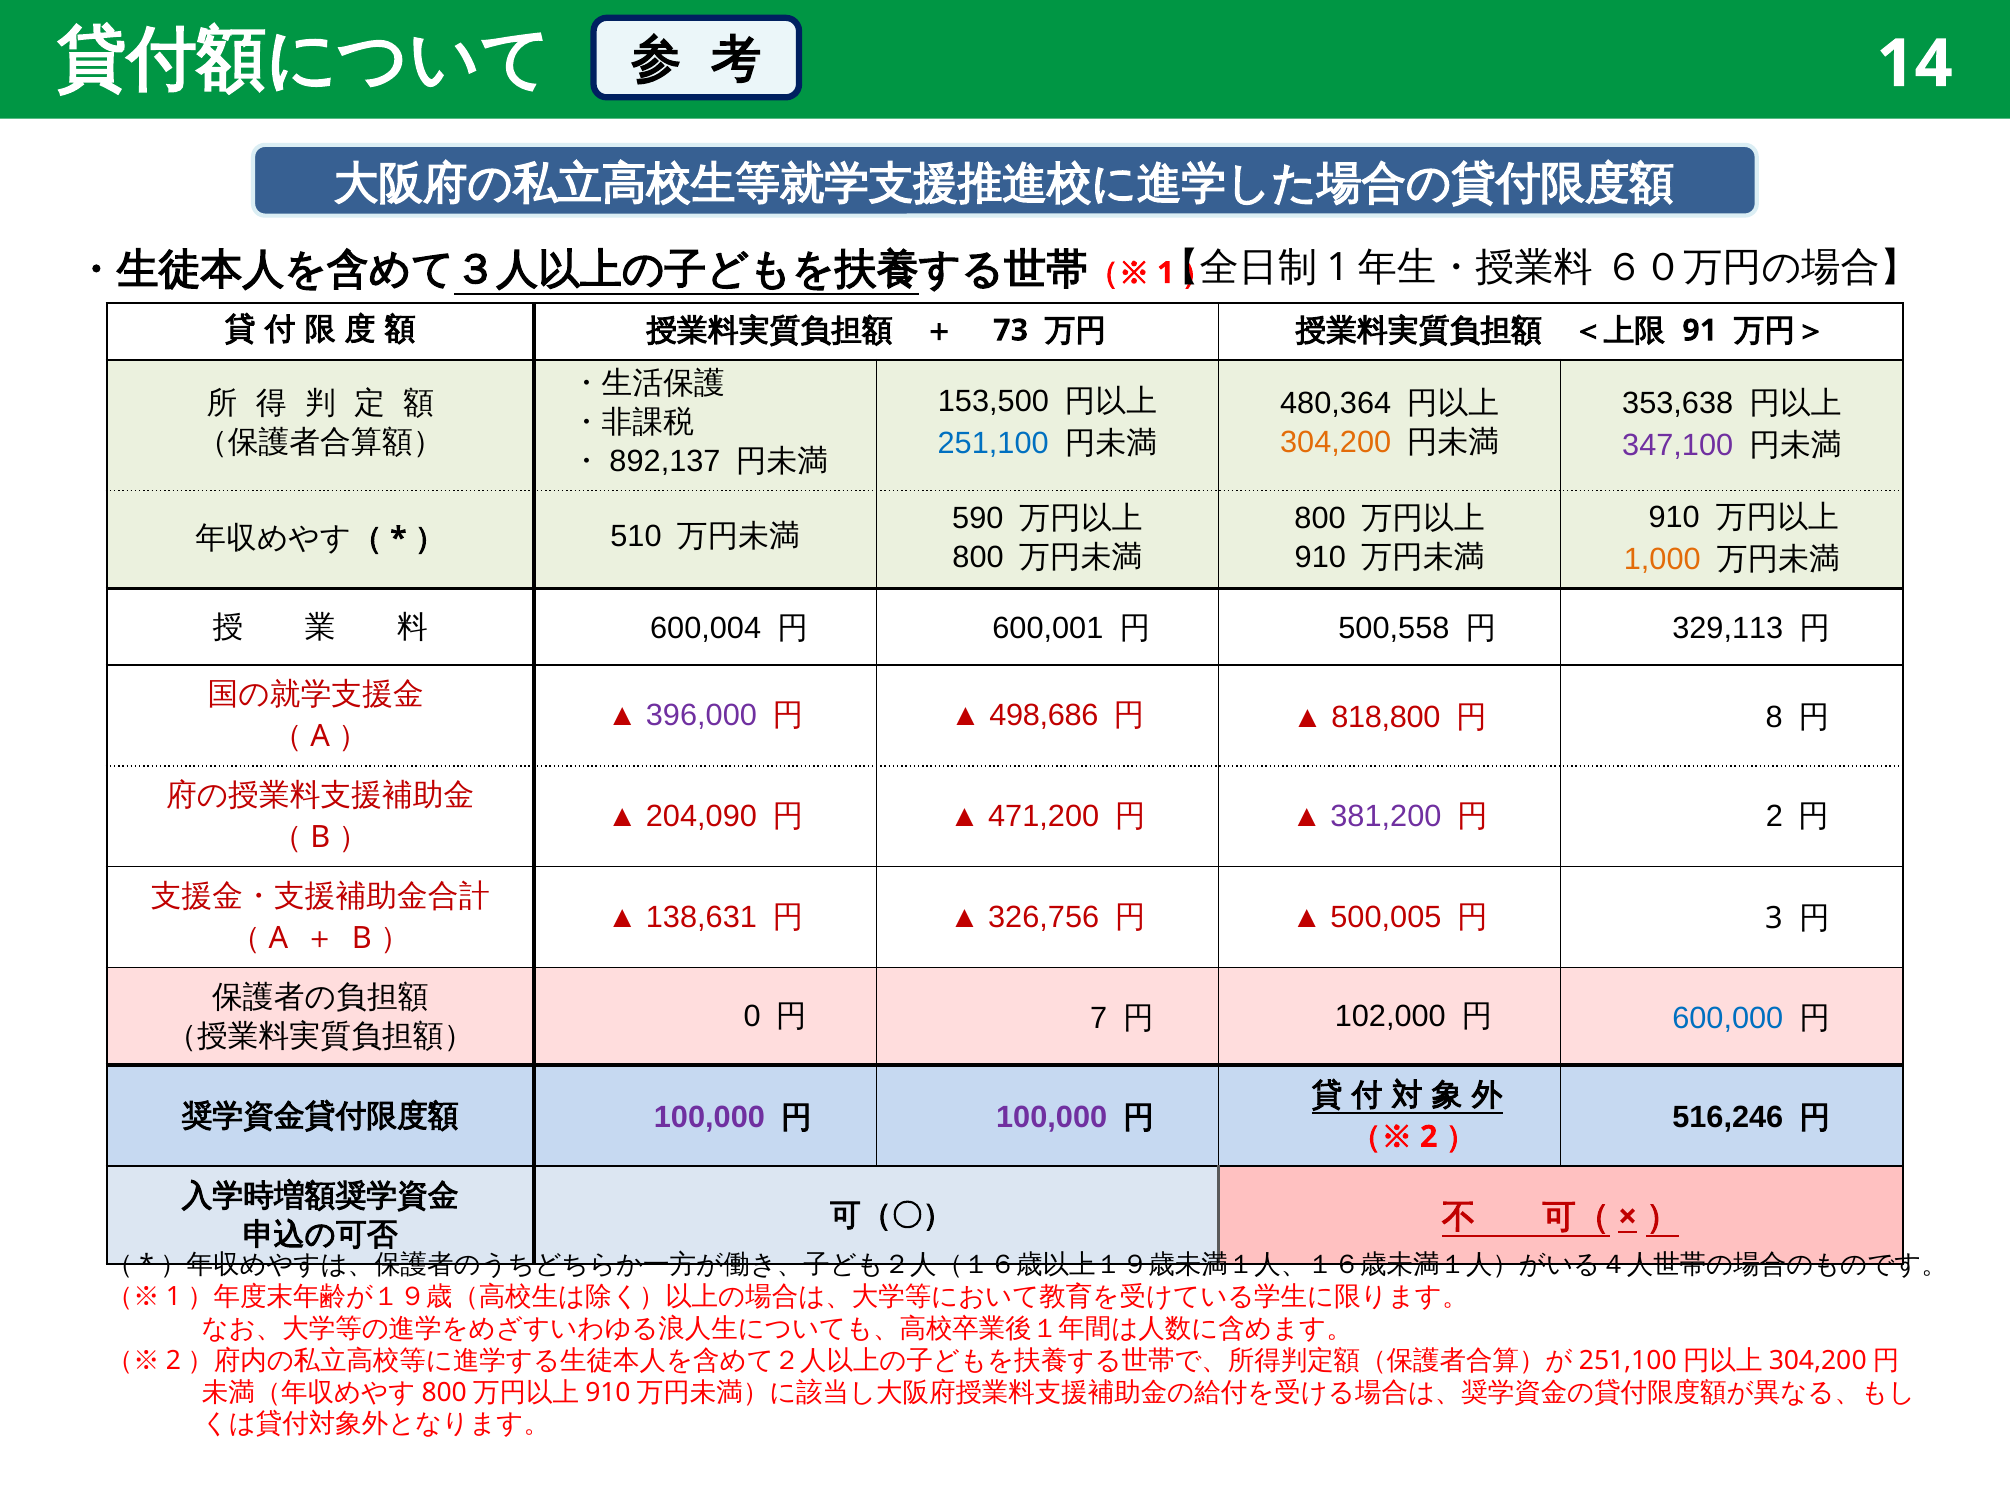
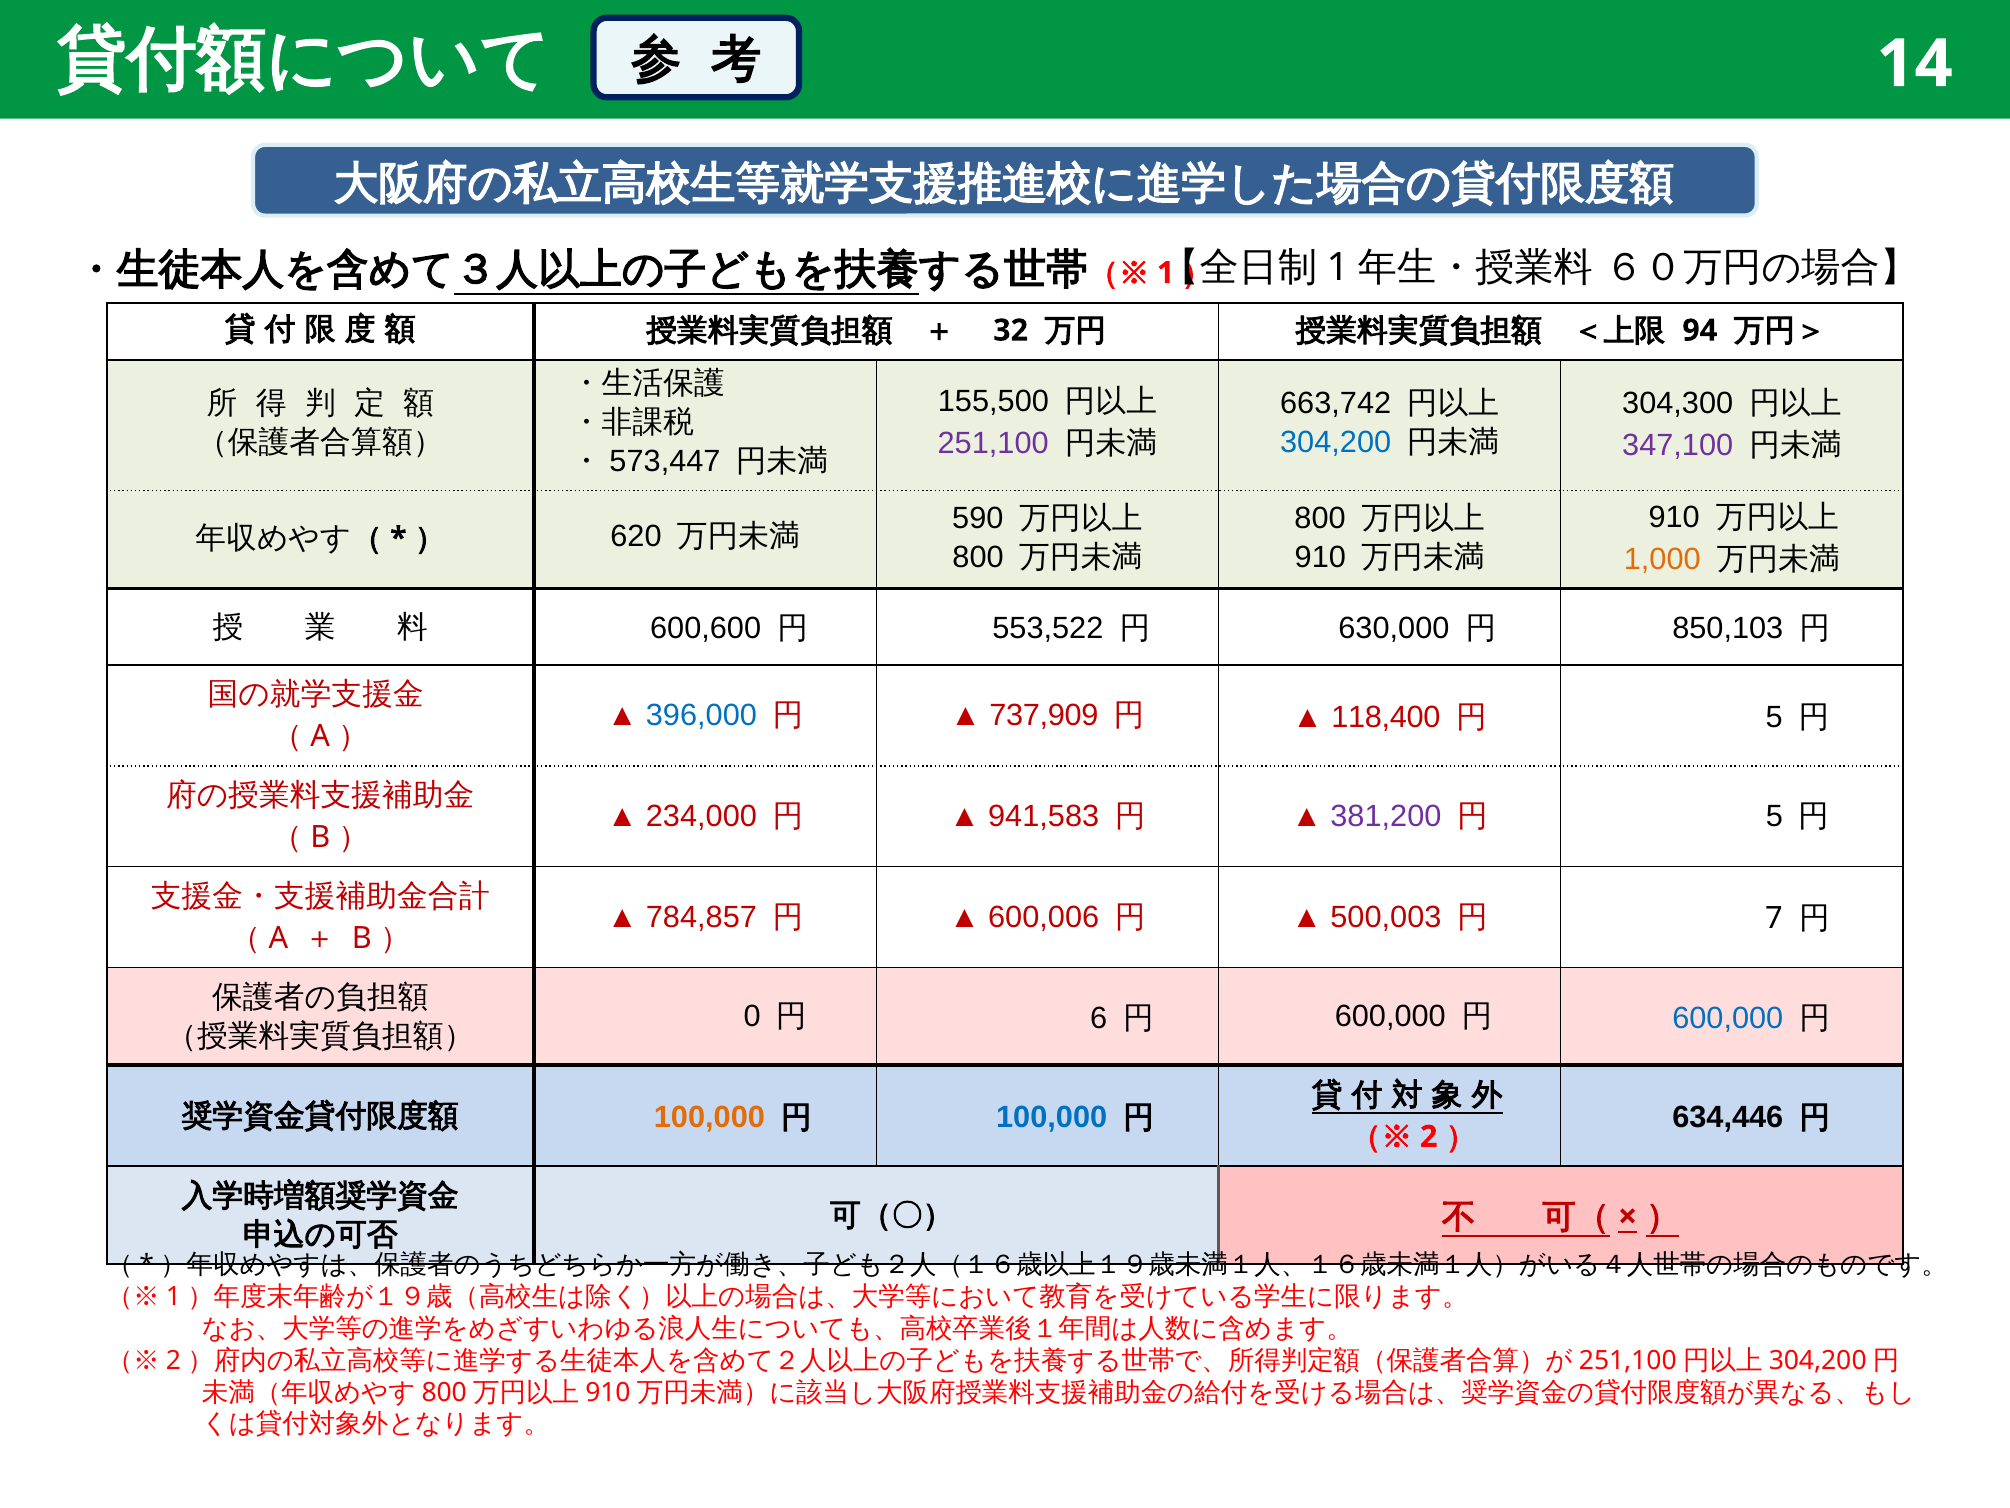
73: 73 -> 32
91: 91 -> 94
153,500: 153,500 -> 155,500
480,364: 480,364 -> 663,742
353,638: 353,638 -> 304,300
304,200 colour: orange -> blue
251,100 colour: blue -> purple
892,137: 892,137 -> 573,447
510: 510 -> 620
600,004: 600,004 -> 600,600
600,001: 600,001 -> 553,522
500,558: 500,558 -> 630,000
329,113: 329,113 -> 850,103
396,000 colour: purple -> blue
498,686: 498,686 -> 737,909
818,800: 818,800 -> 118,400
8 at (1774, 717): 8 -> 5
204,090: 204,090 -> 234,000
471,200: 471,200 -> 941,583
2 at (1774, 816): 2 -> 5
138,631: 138,631 -> 784,857
326,756: 326,756 -> 600,006
500,005: 500,005 -> 500,003
3: 3 -> 7
7: 7 -> 6
102,000 at (1390, 1016): 102,000 -> 600,000
516,246: 516,246 -> 634,446
100,000 at (709, 1117) colour: purple -> orange
100,000 at (1052, 1117) colour: purple -> blue
